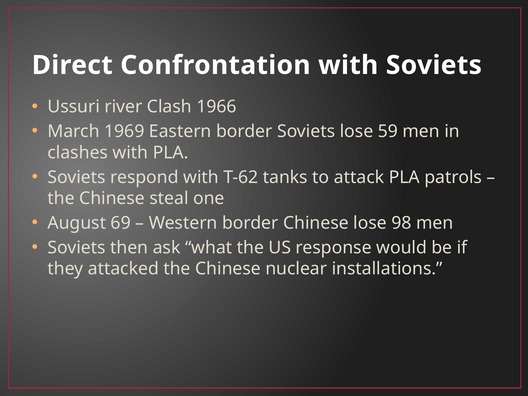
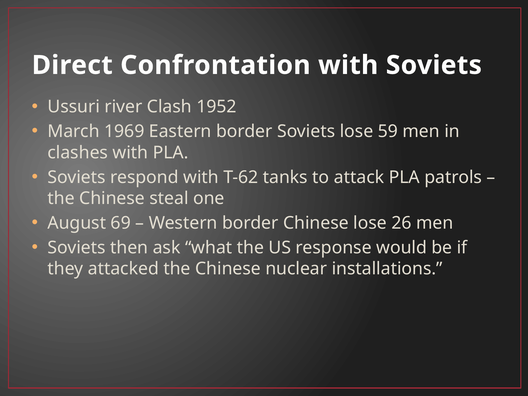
1966: 1966 -> 1952
98: 98 -> 26
